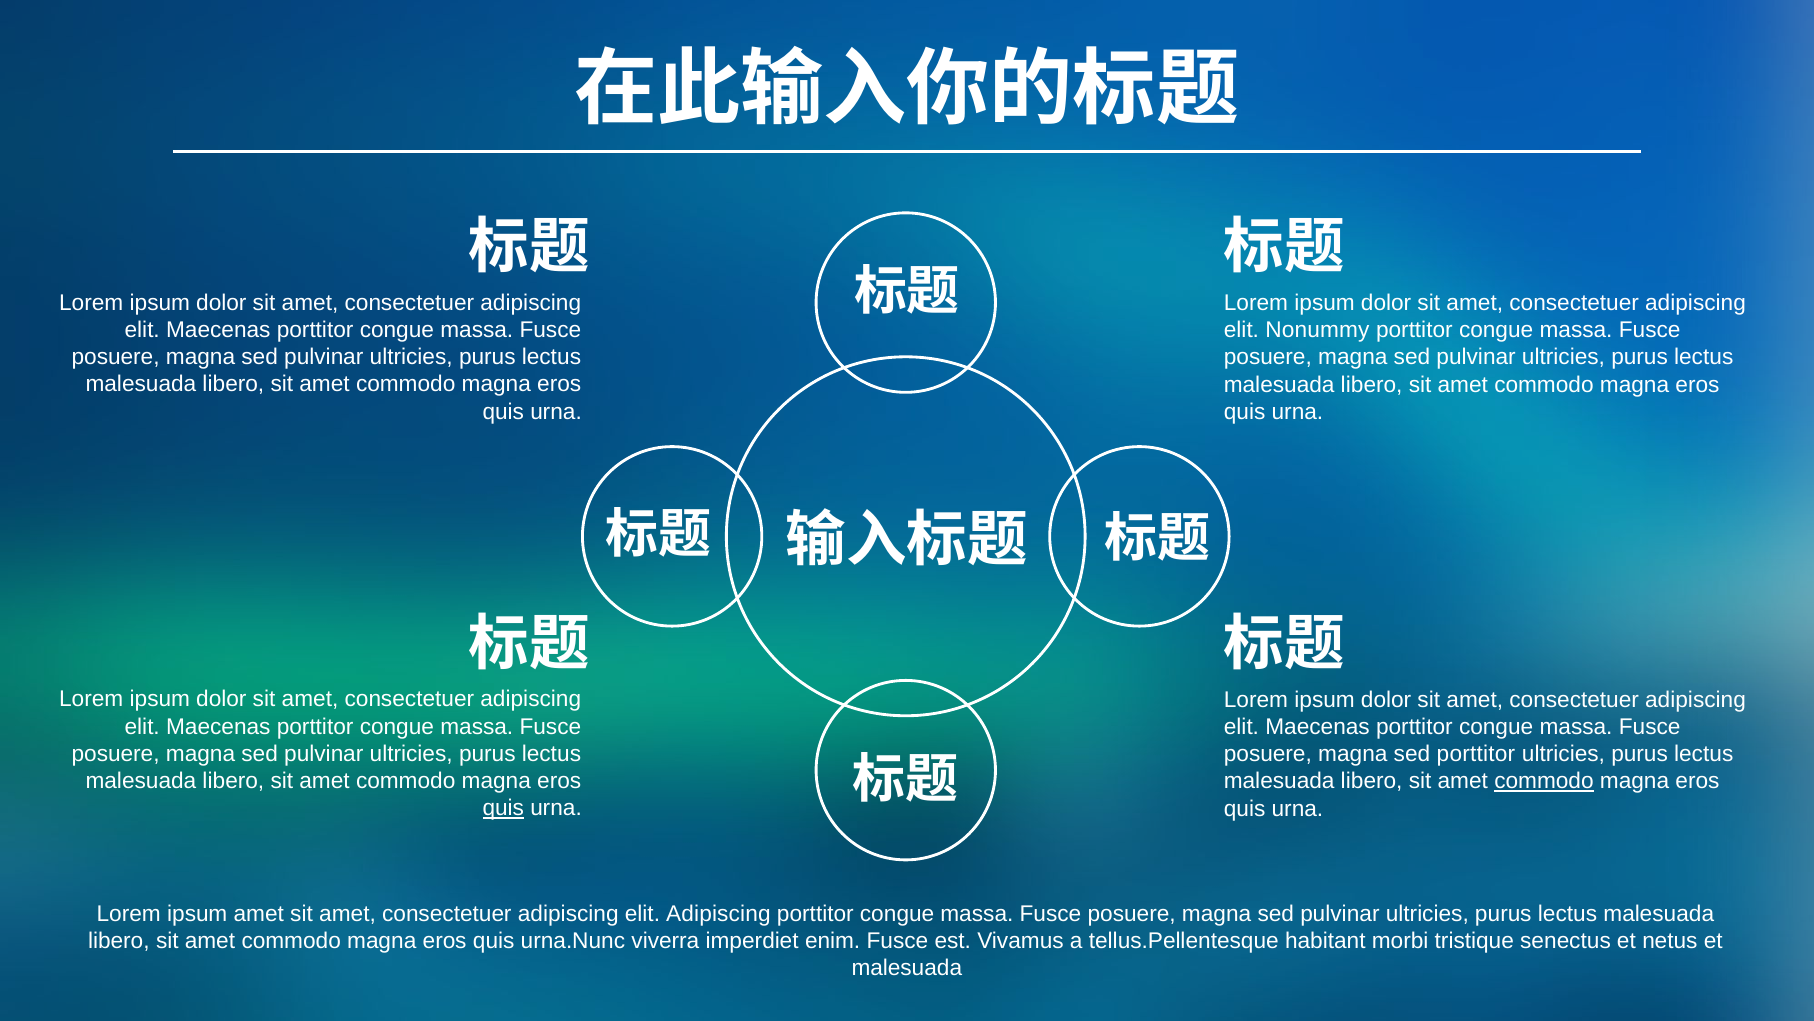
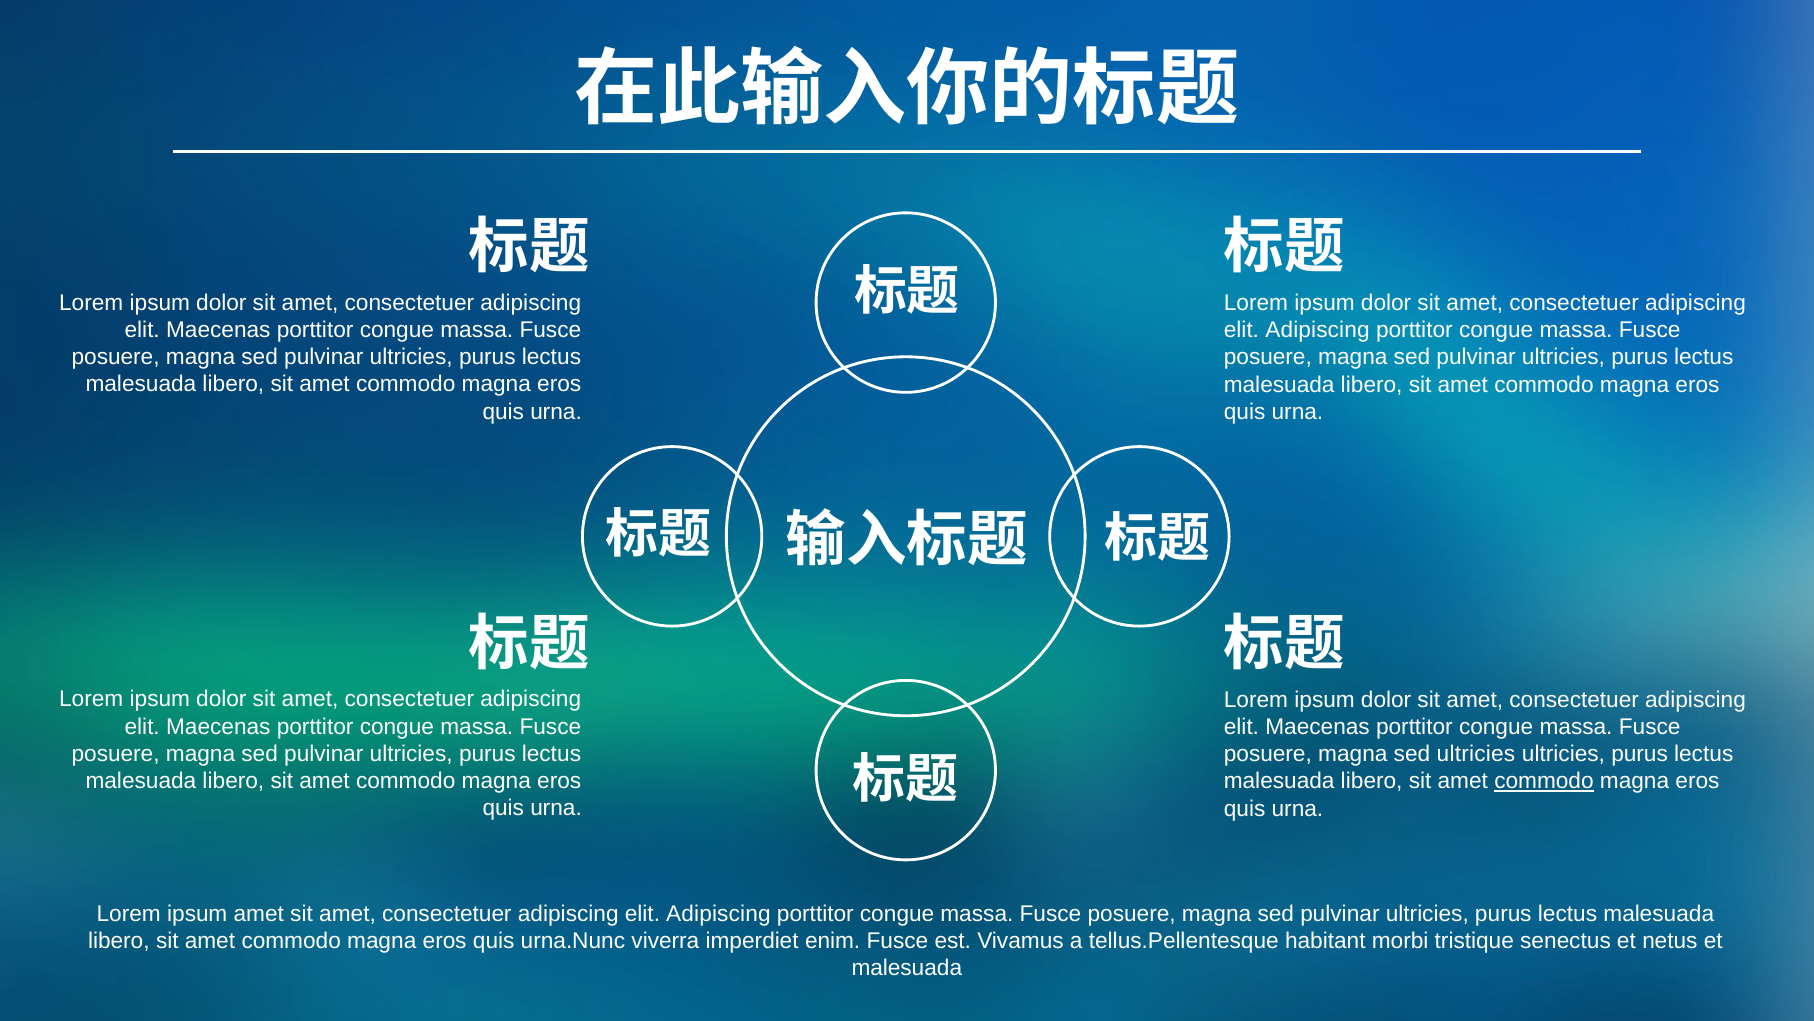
Nonummy at (1317, 330): Nonummy -> Adipiscing
sed porttitor: porttitor -> ultricies
quis at (503, 808) underline: present -> none
